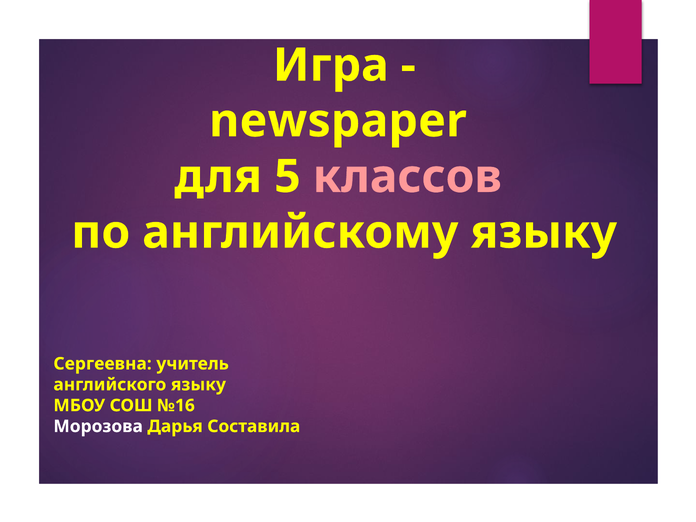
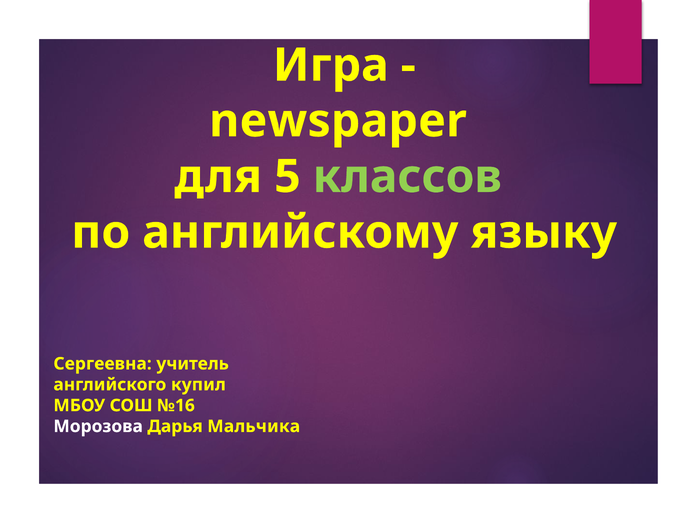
классов colour: pink -> light green
английского языку: языку -> купил
Составила: Составила -> Мальчика
